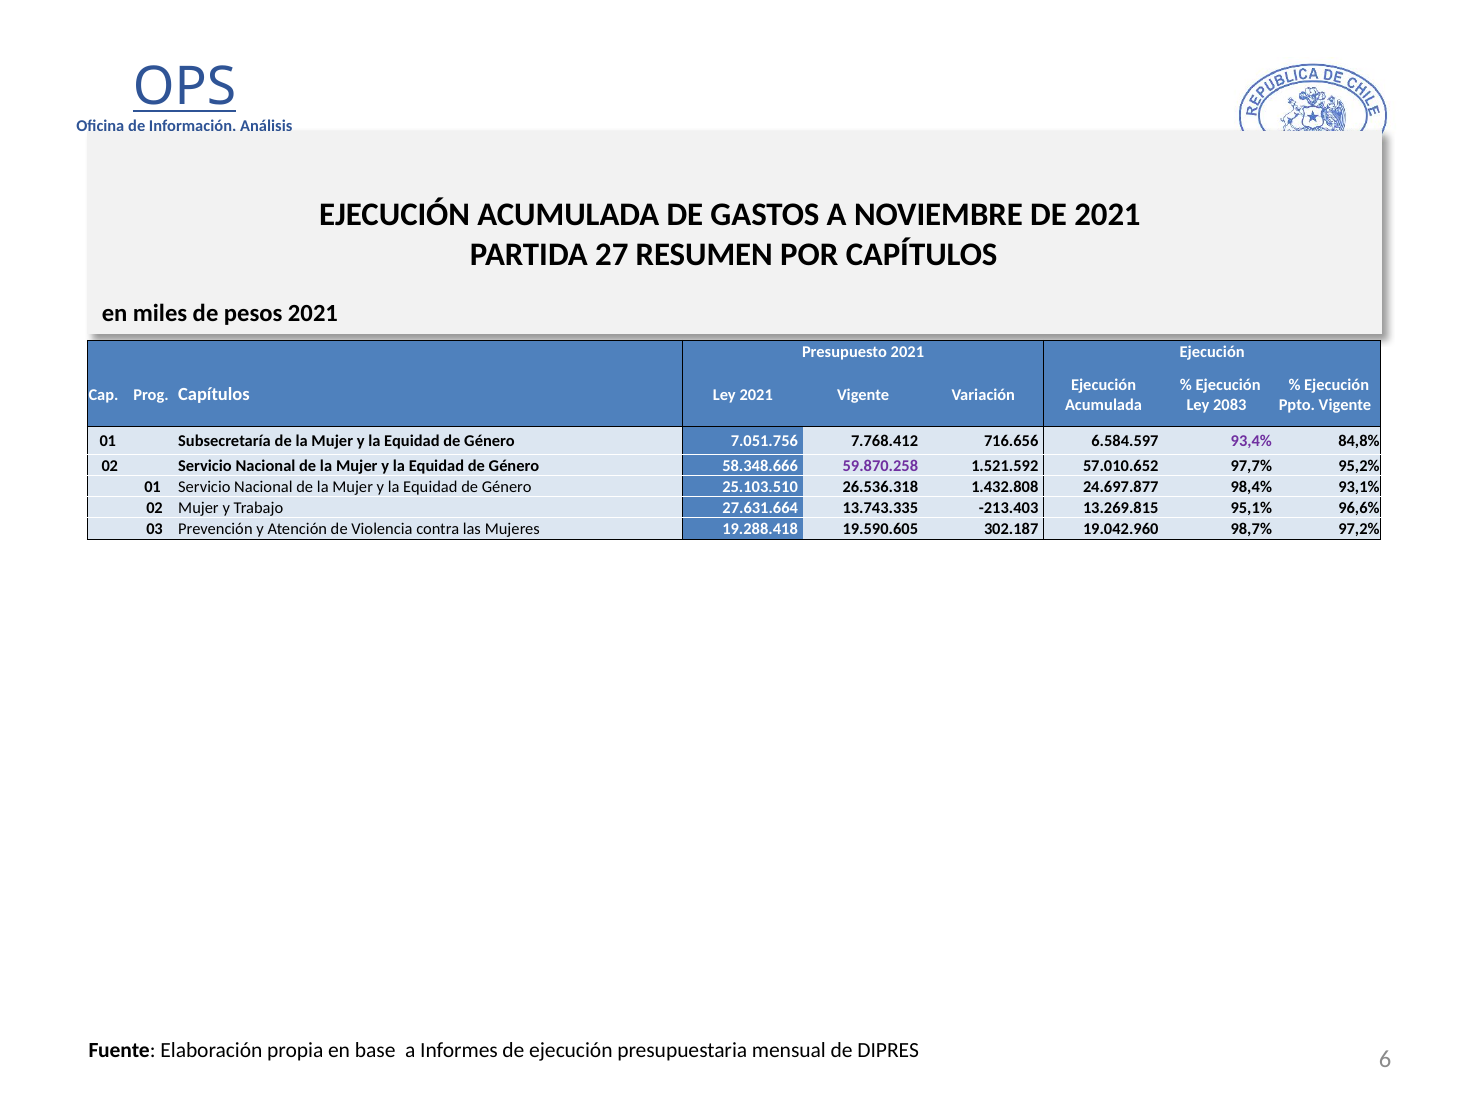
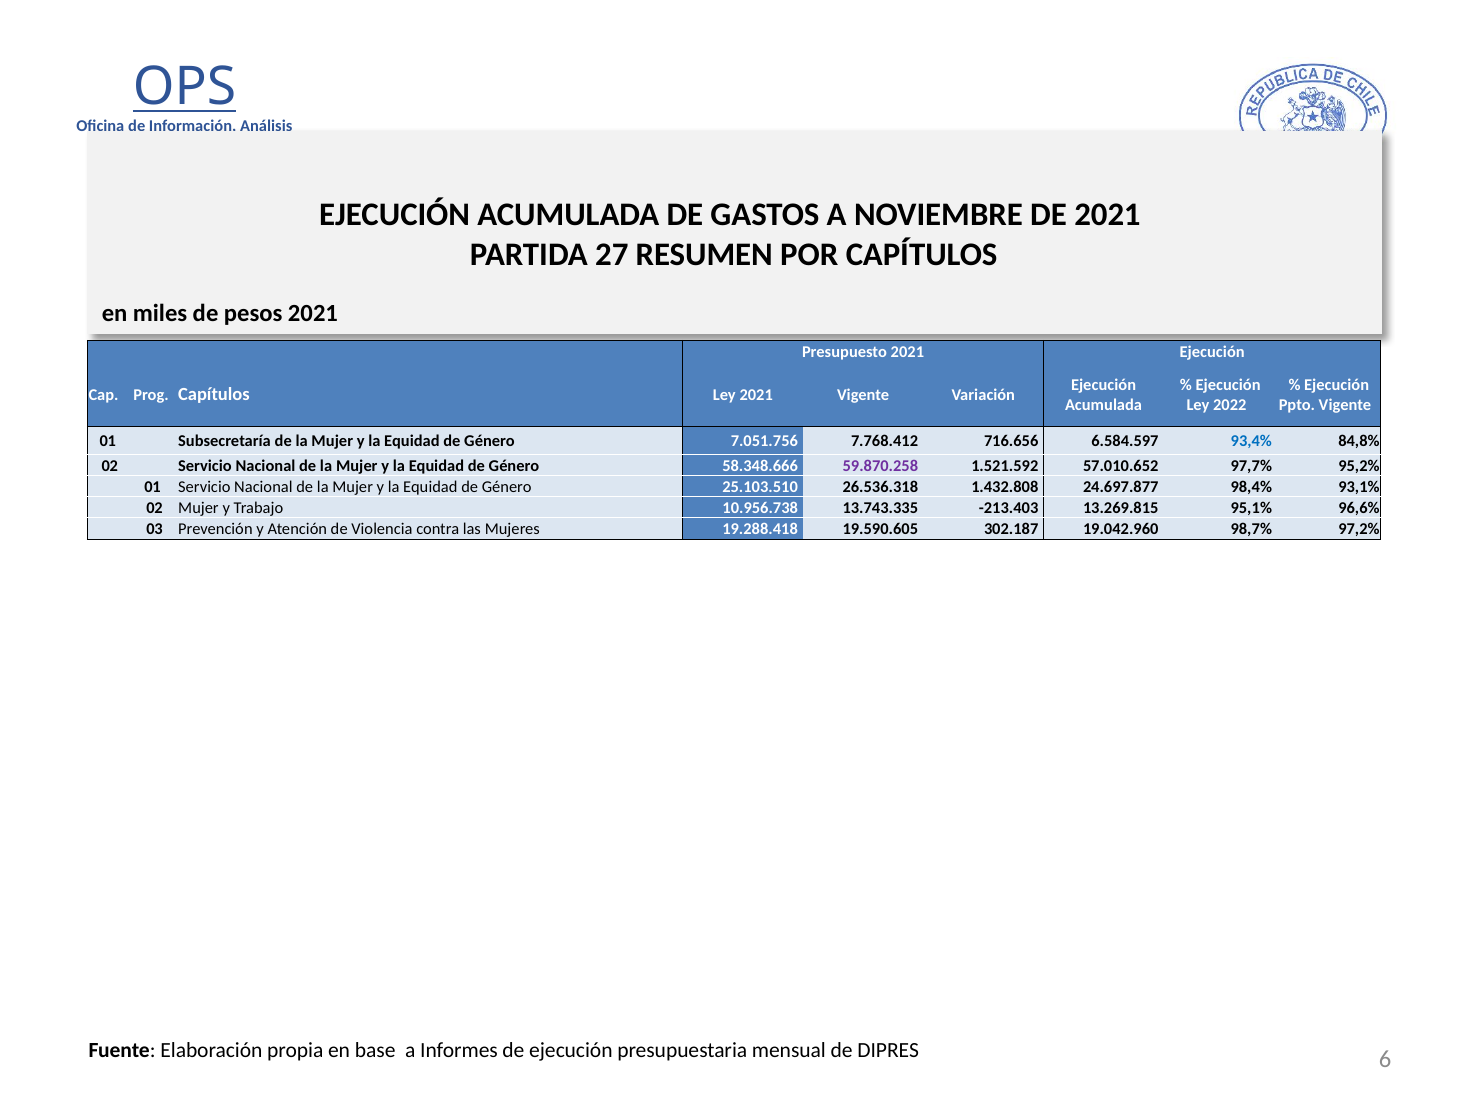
2083: 2083 -> 2022
93,4% colour: purple -> blue
27.631.664: 27.631.664 -> 10.956.738
